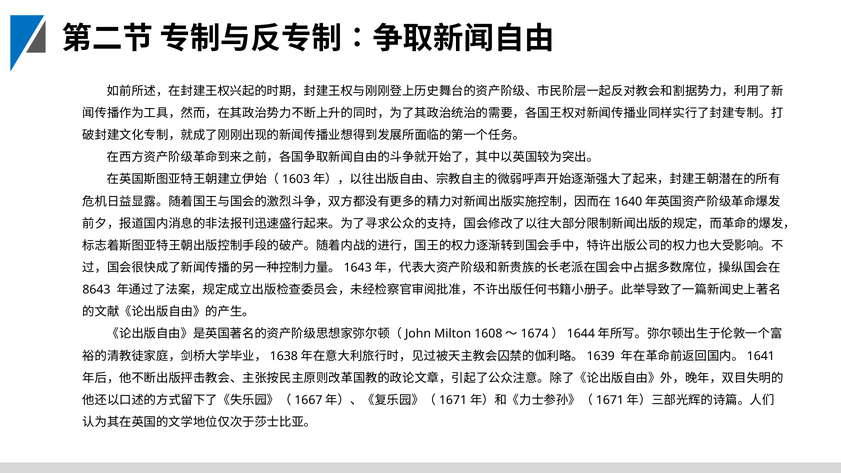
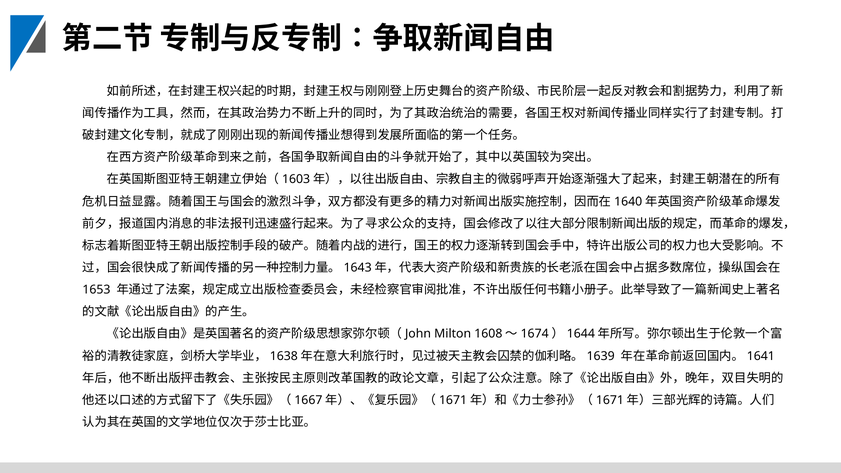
8643: 8643 -> 1653
